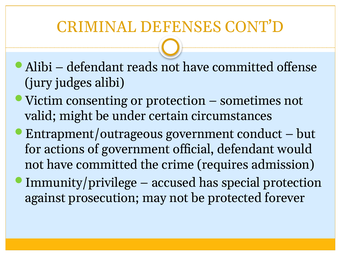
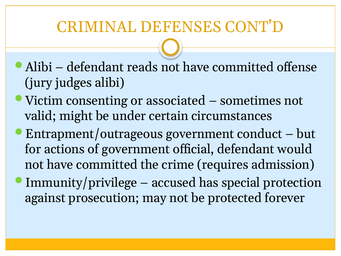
or protection: protection -> associated
